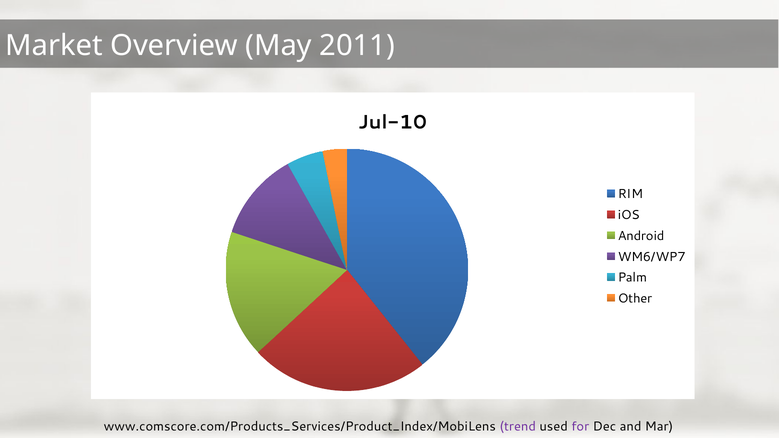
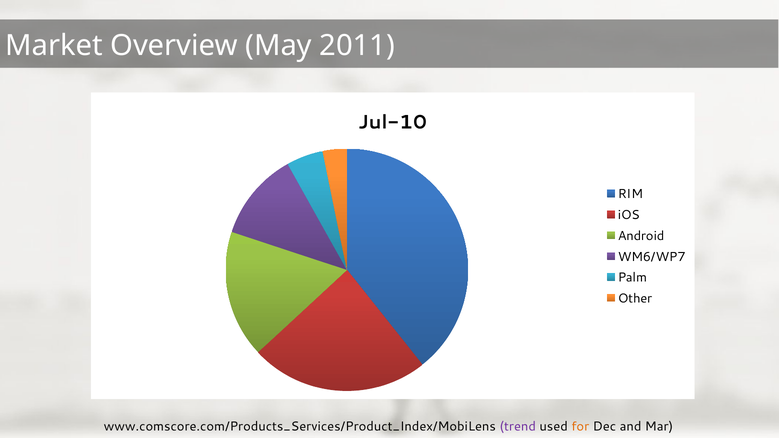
for colour: purple -> orange
